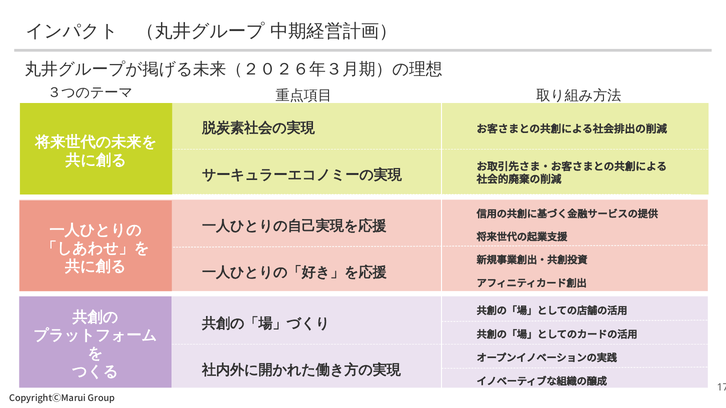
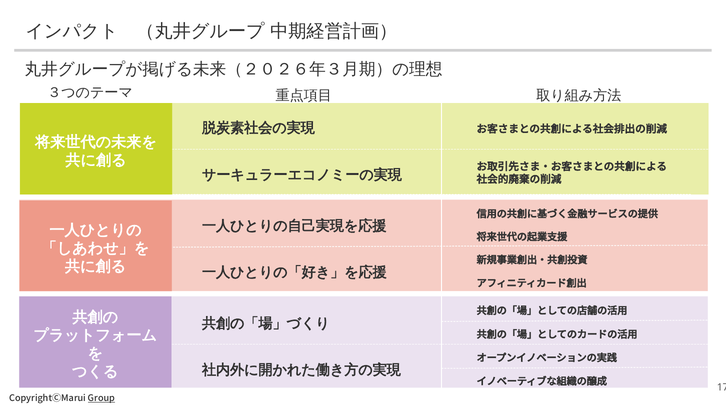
Group underline: none -> present
